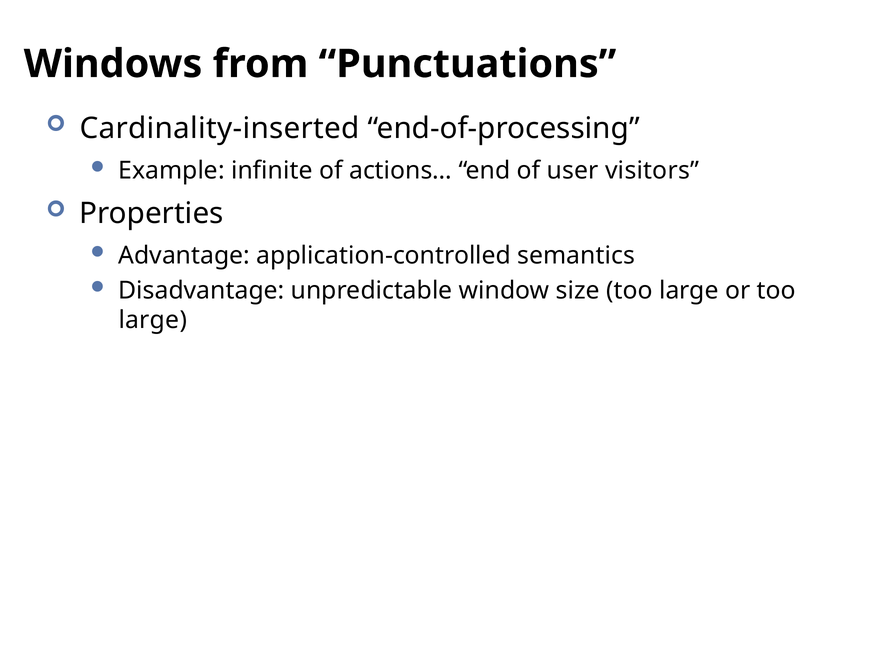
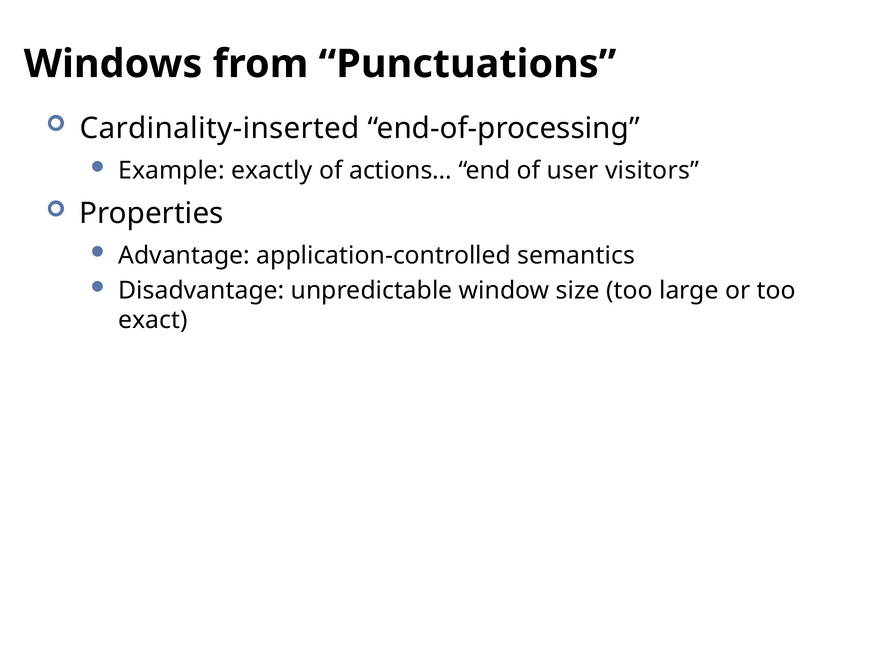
infinite: infinite -> exactly
large at (153, 320): large -> exact
